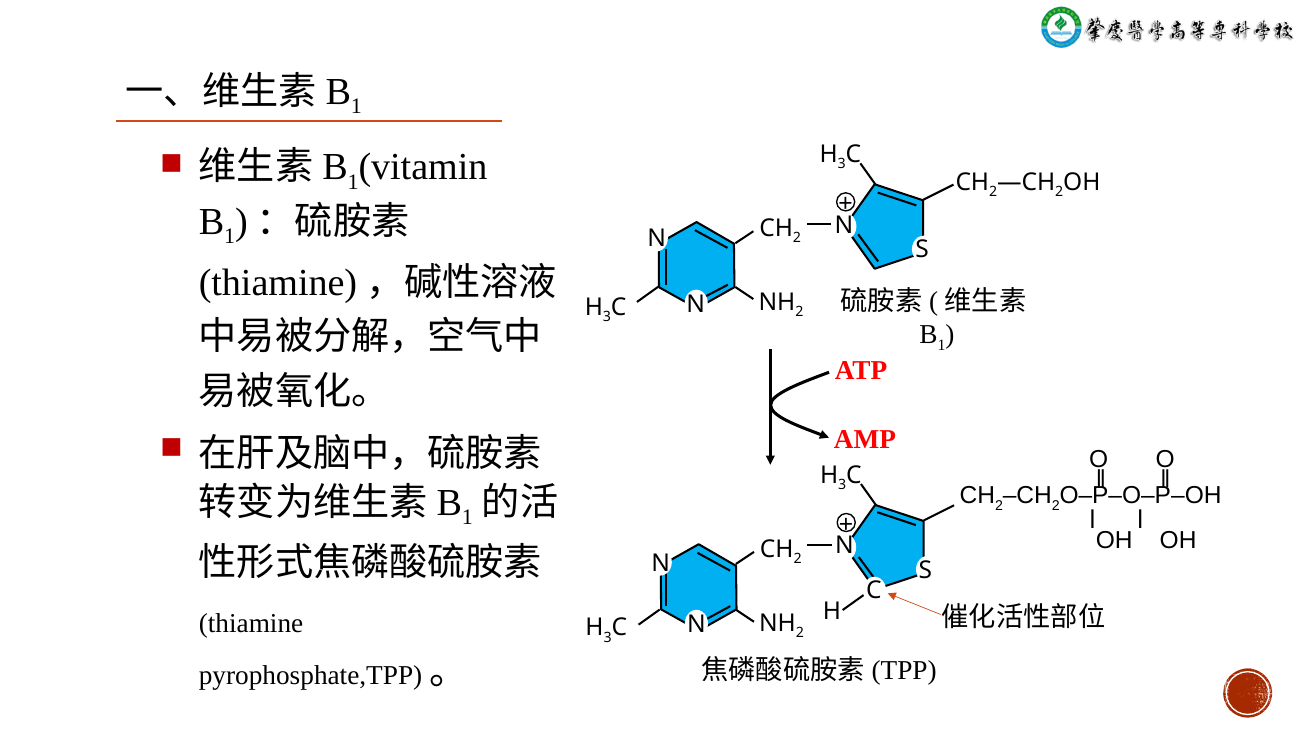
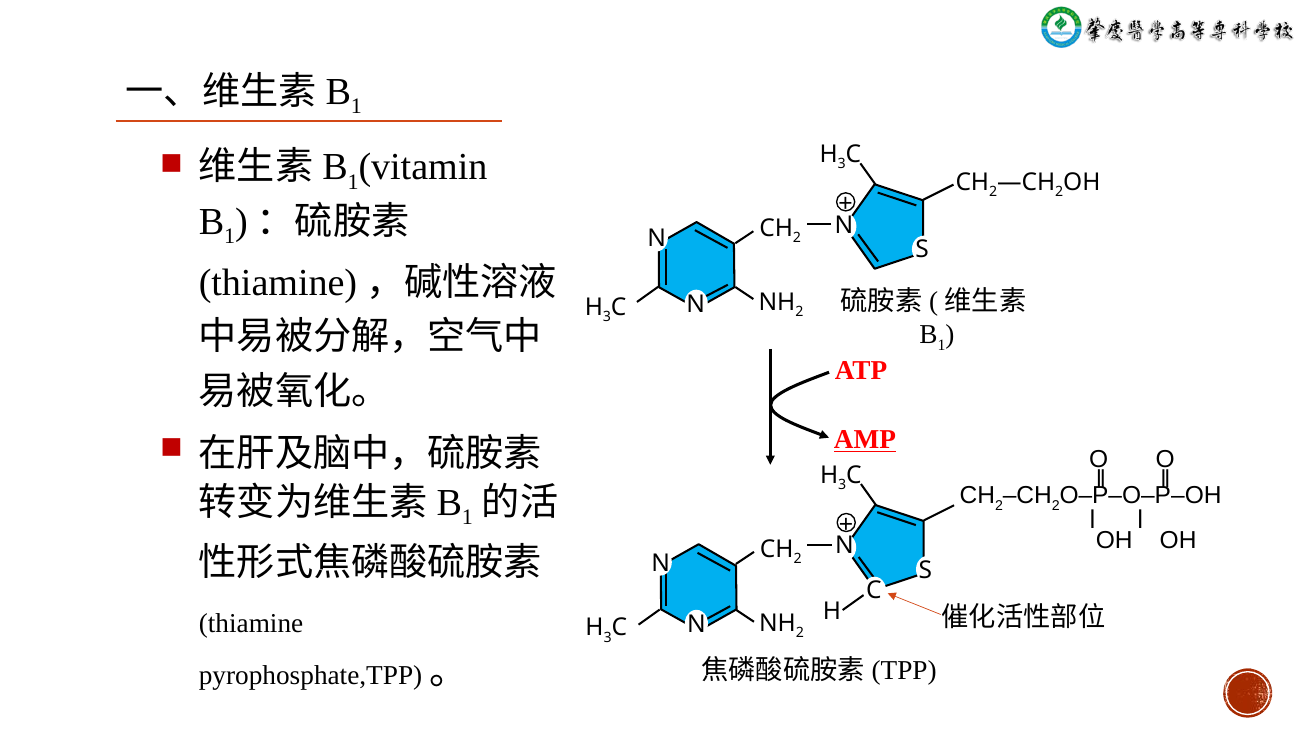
AMP underline: none -> present
